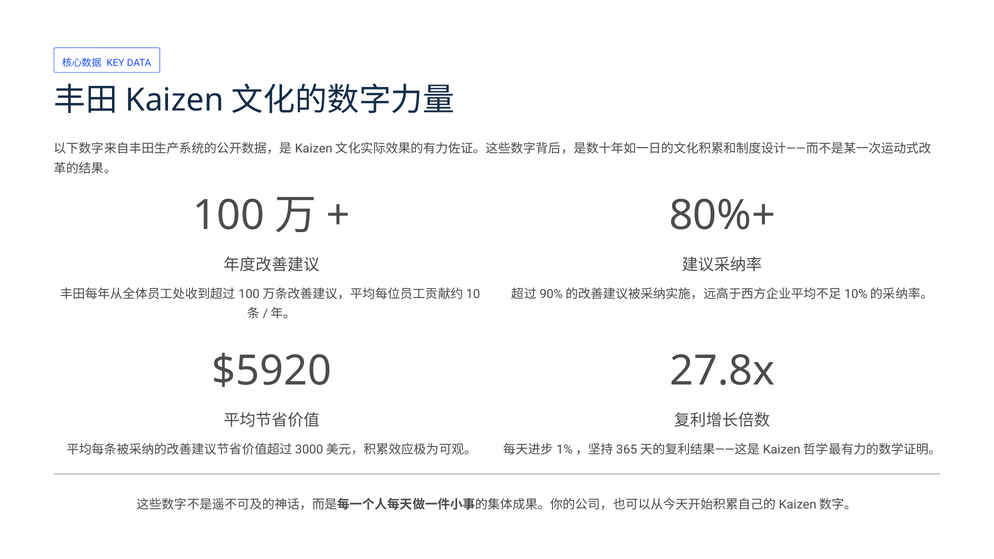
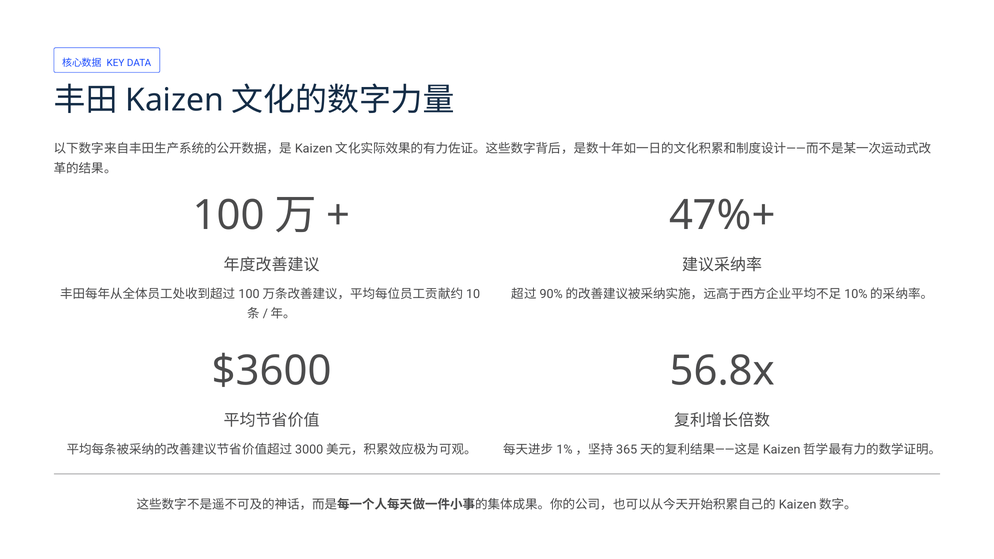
80%+: 80%+ -> 47%+
$5920: $5920 -> $3600
27.8x: 27.8x -> 56.8x
